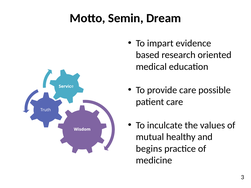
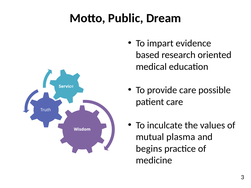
Semin: Semin -> Public
healthy: healthy -> plasma
